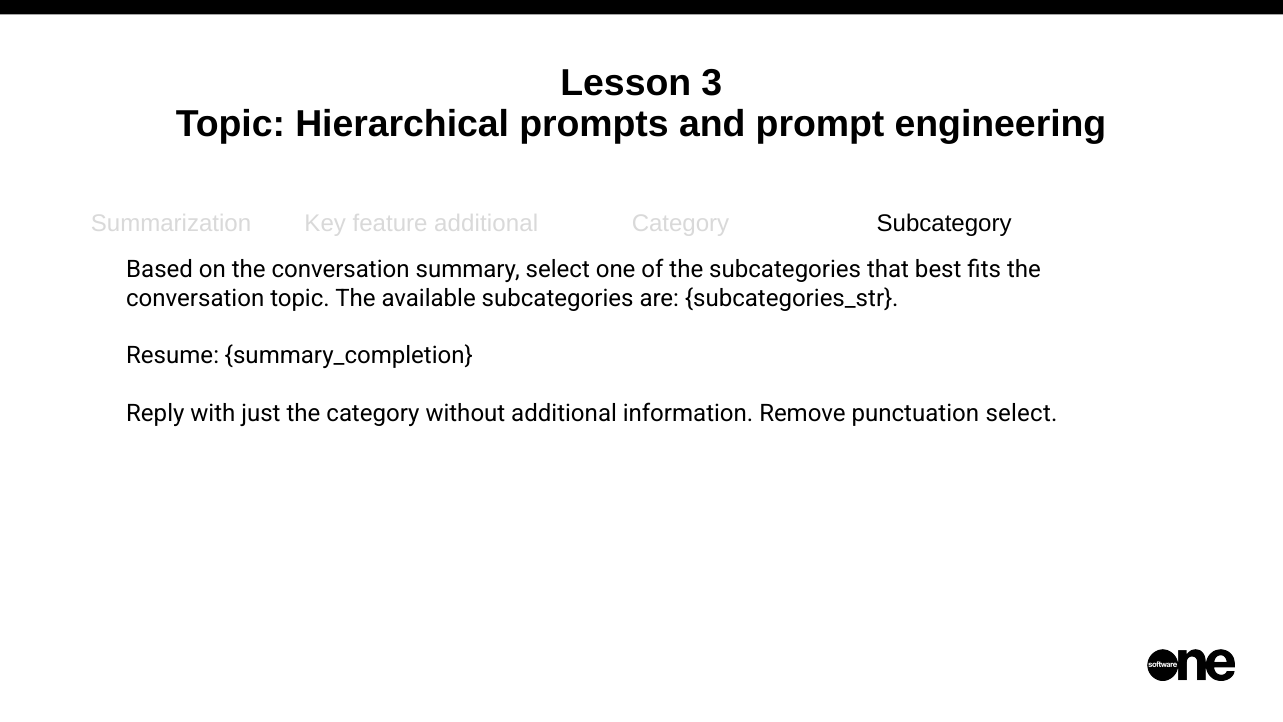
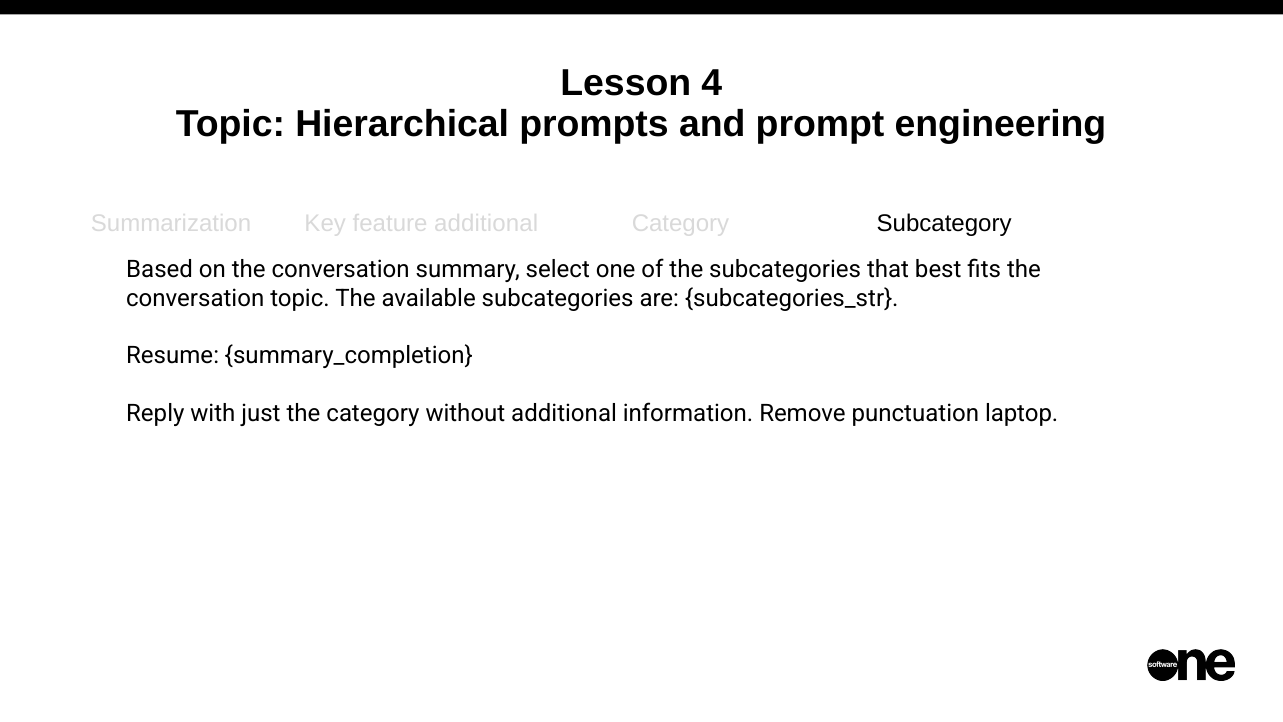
3: 3 -> 4
punctuation select: select -> laptop
